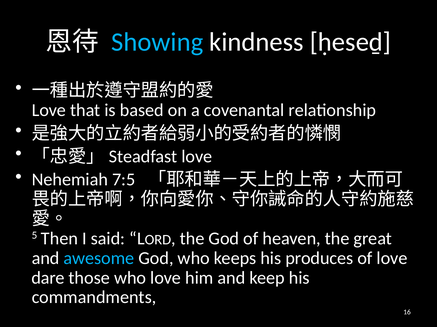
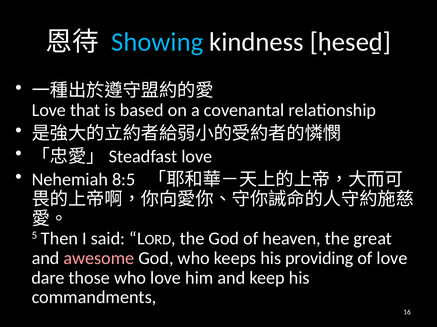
7:5: 7:5 -> 8:5
awesome colour: light blue -> pink
produces: produces -> providing
